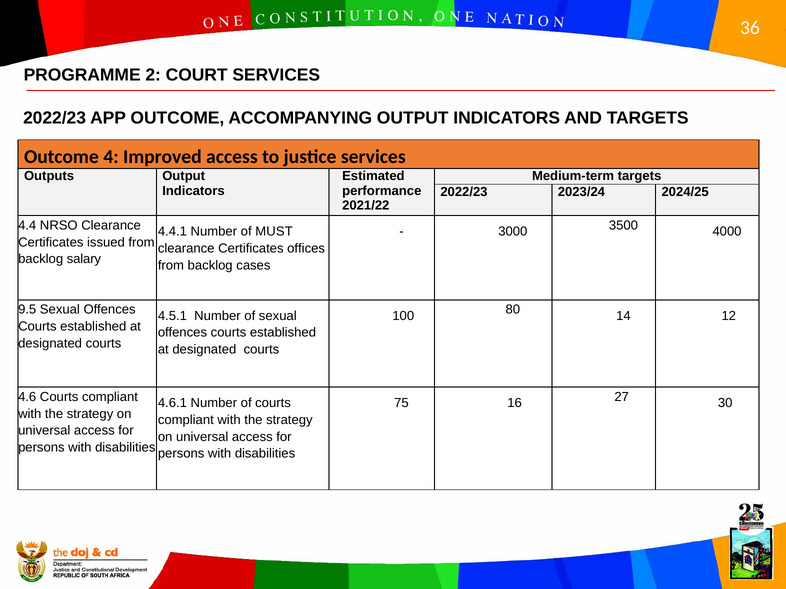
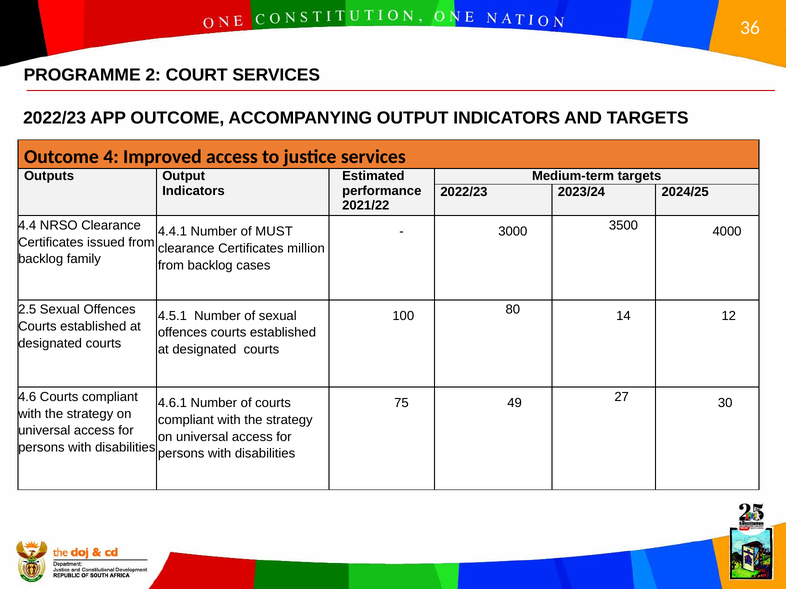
offices: offices -> million
salary: salary -> family
9.5: 9.5 -> 2.5
16: 16 -> 49
